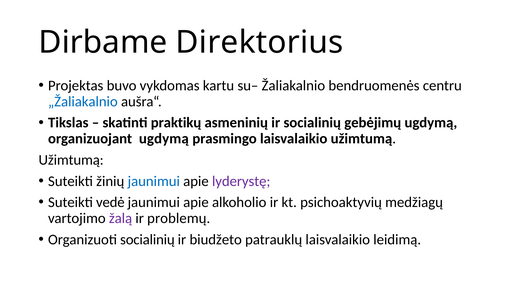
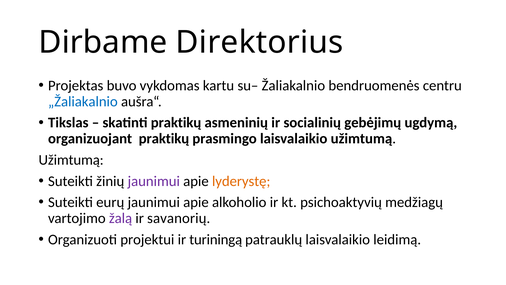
organizuojant ugdymą: ugdymą -> praktikų
jaunimui at (154, 181) colour: blue -> purple
lyderystę colour: purple -> orange
vedė: vedė -> eurų
problemų: problemų -> savanorių
Organizuoti socialinių: socialinių -> projektui
biudžeto: biudžeto -> turiningą
